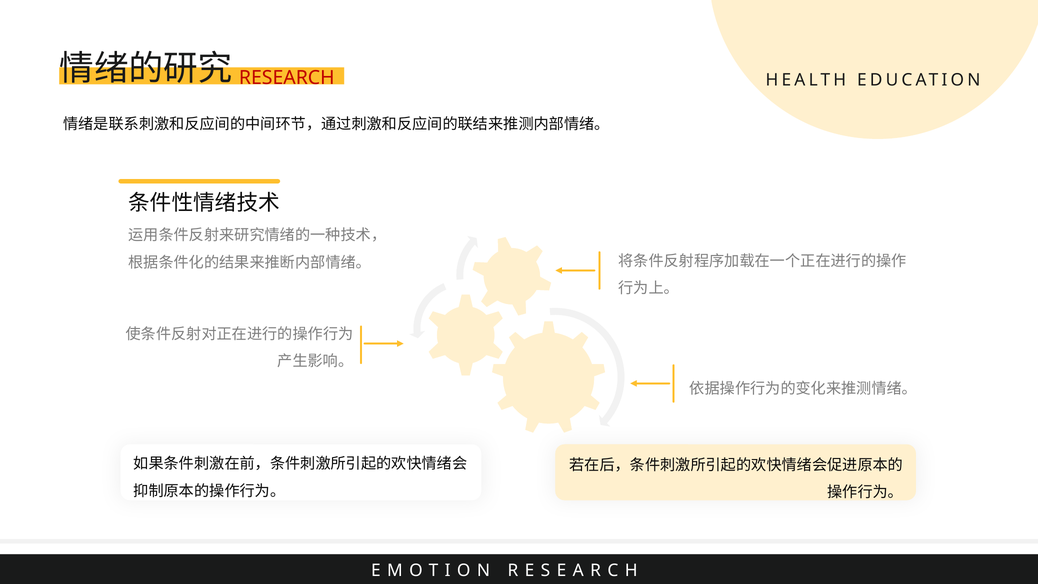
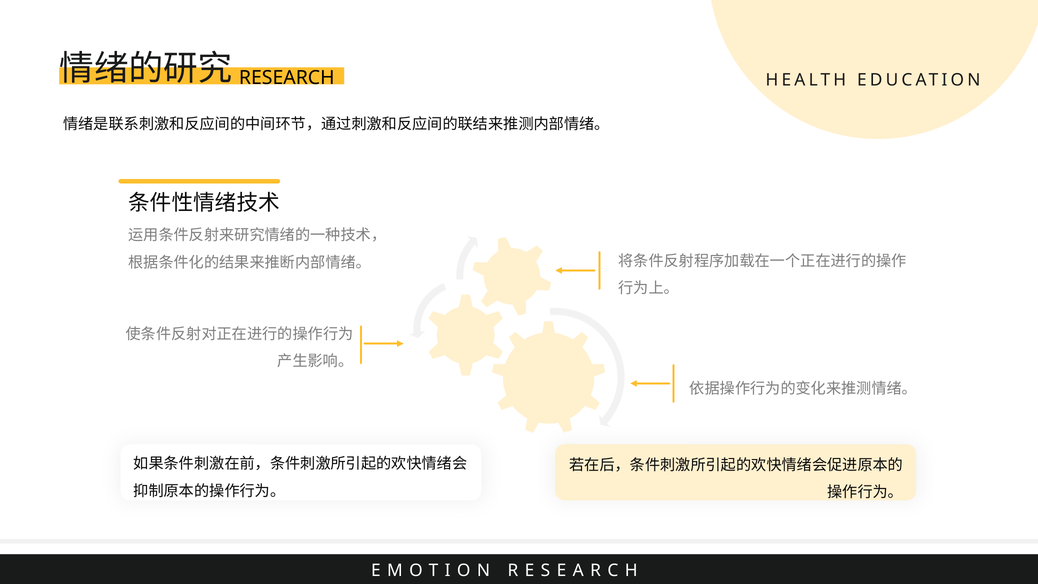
RESEARCH colour: red -> black
